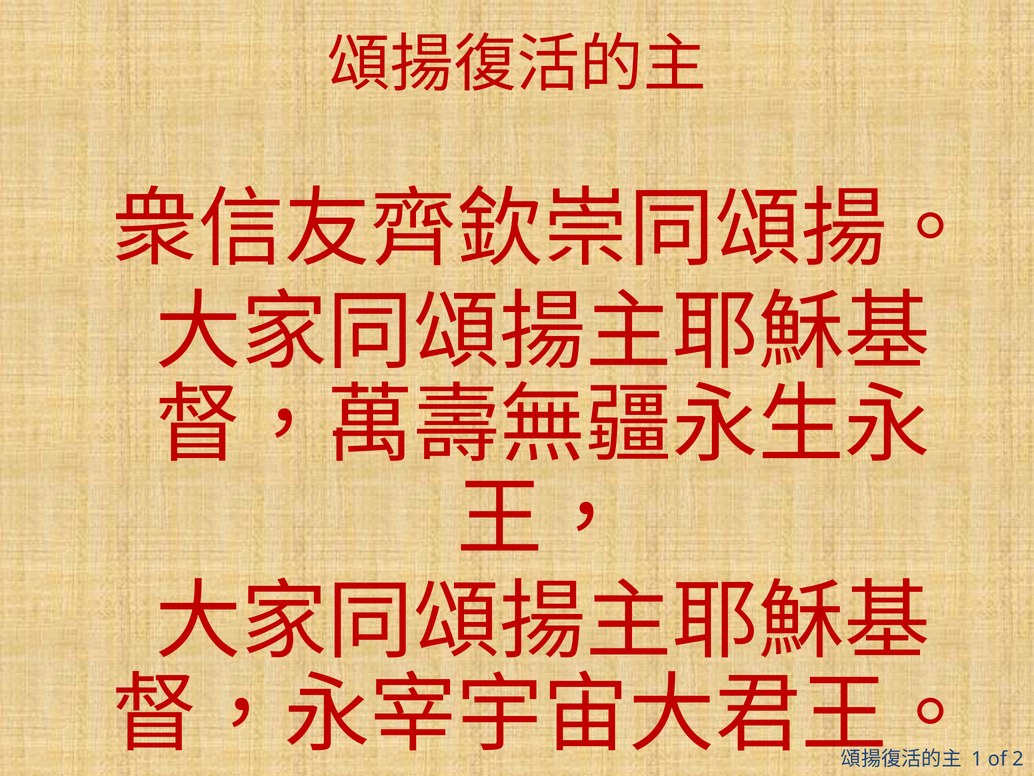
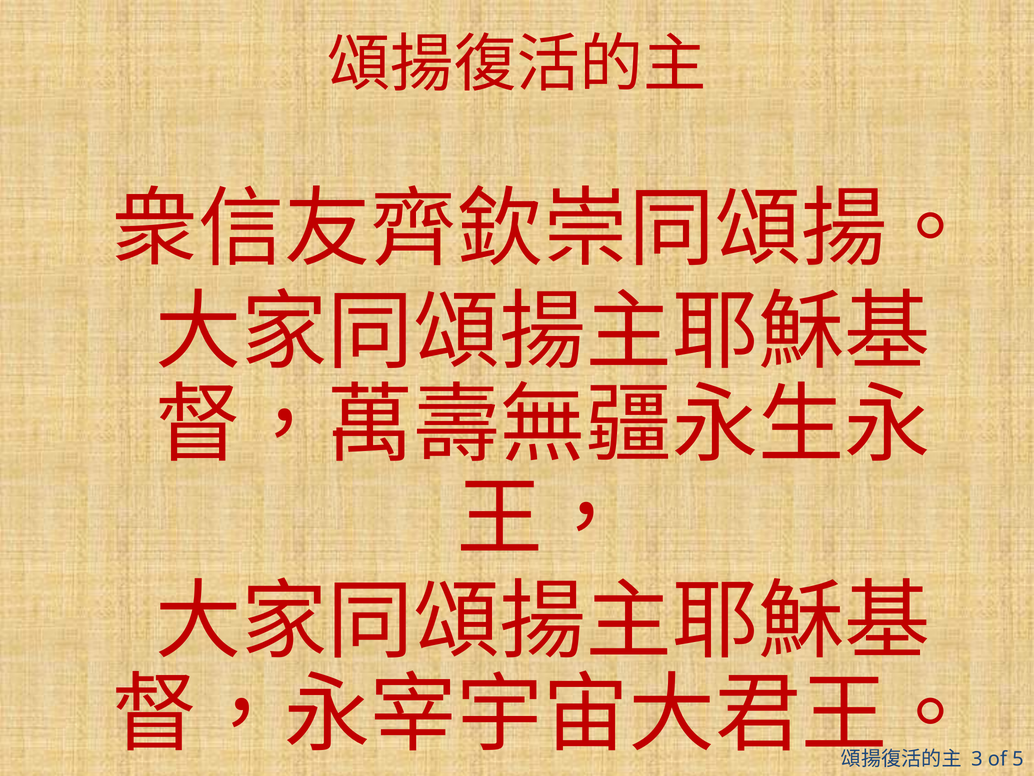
1: 1 -> 3
2: 2 -> 5
